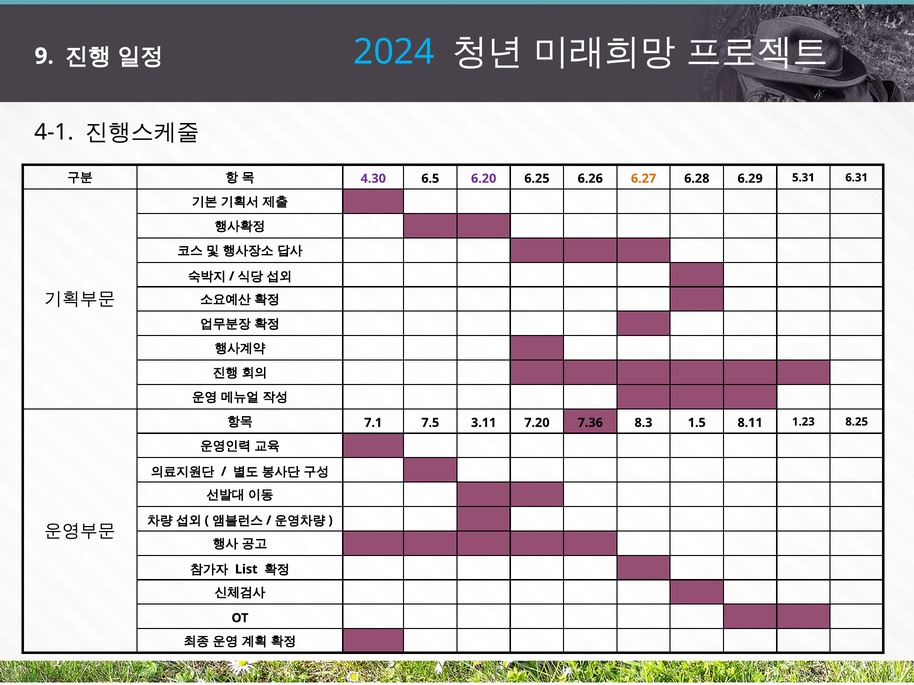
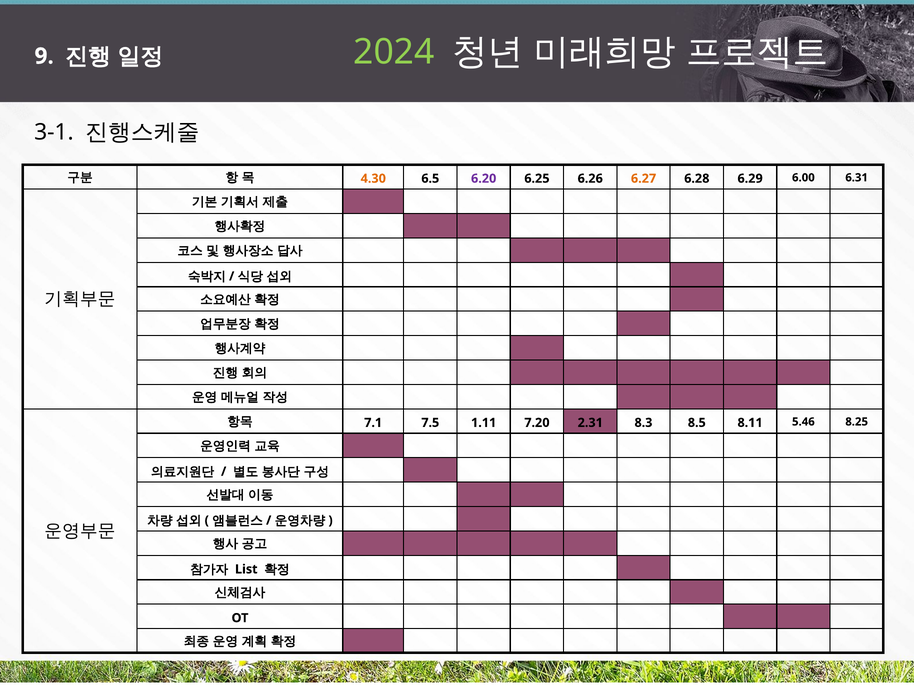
2024 colour: light blue -> light green
4-1: 4-1 -> 3-1
4.30 colour: purple -> orange
5.31: 5.31 -> 6.00
3.11: 3.11 -> 1.11
7.36: 7.36 -> 2.31
1.5: 1.5 -> 8.5
1.23: 1.23 -> 5.46
